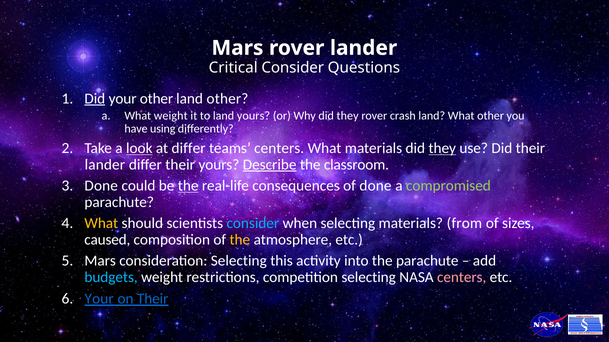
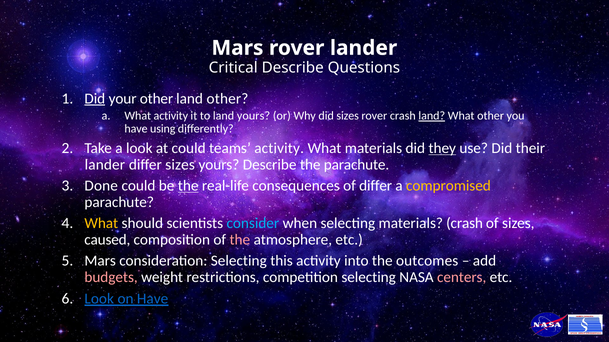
Critical Consider: Consider -> Describe
What weight: weight -> activity
Why did they: they -> sizes
land at (432, 116) underline: none -> present
look at (139, 148) underline: present -> none
at differ: differ -> could
teams centers: centers -> activity
differ their: their -> sizes
Describe at (270, 165) underline: present -> none
the classroom: classroom -> parachute
of done: done -> differ
compromised colour: light green -> yellow
materials from: from -> crash
the at (240, 240) colour: yellow -> pink
the parachute: parachute -> outcomes
budgets colour: light blue -> pink
Your at (99, 299): Your -> Look
on Their: Their -> Have
